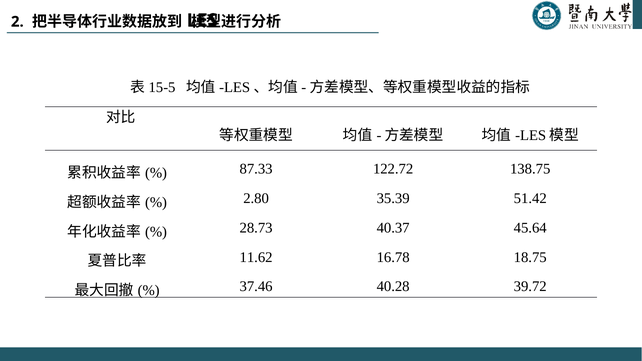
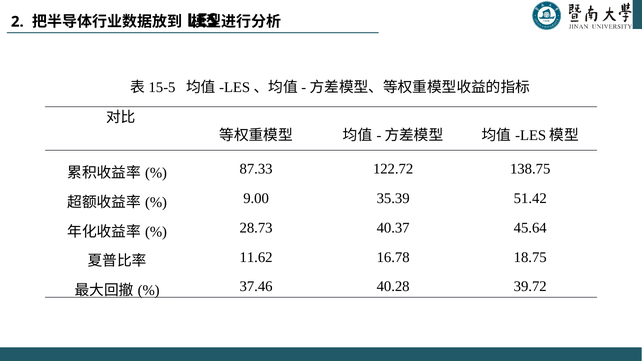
2.80: 2.80 -> 9.00
